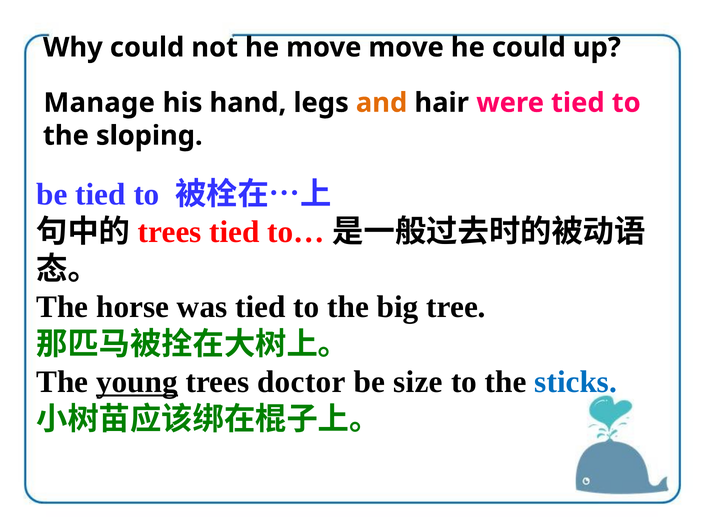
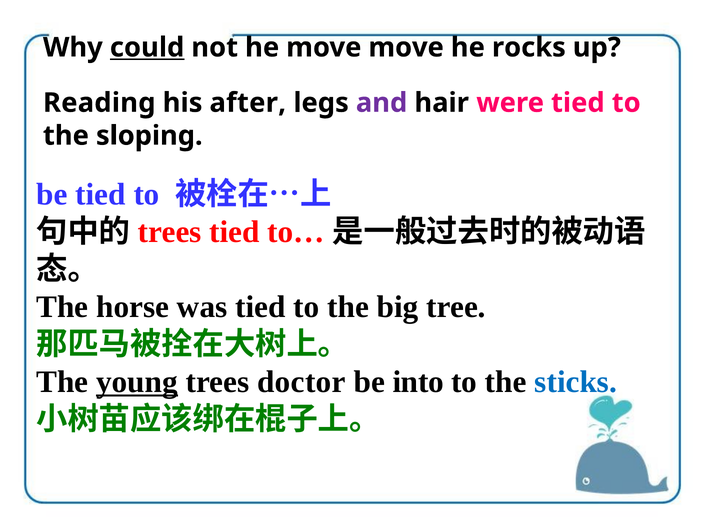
could at (147, 47) underline: none -> present
he could: could -> rocks
Manage: Manage -> Reading
hand: hand -> after
and colour: orange -> purple
size: size -> into
